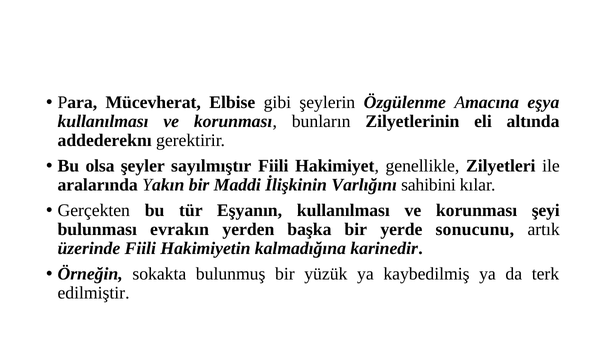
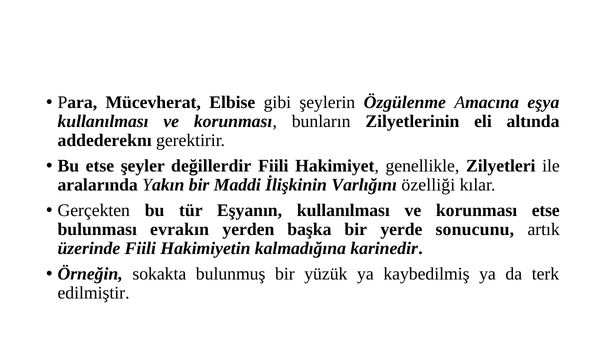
Bu olsa: olsa -> etse
sayılmıştır: sayılmıştır -> değillerdir
sahibini: sahibini -> özelliği
korunması şeyi: şeyi -> etse
